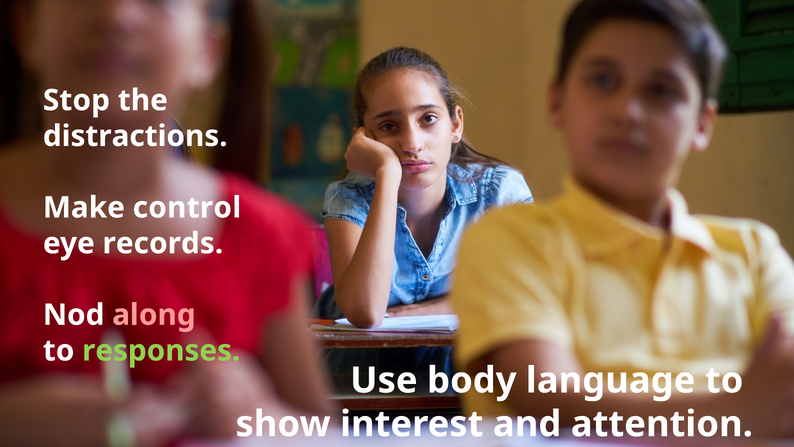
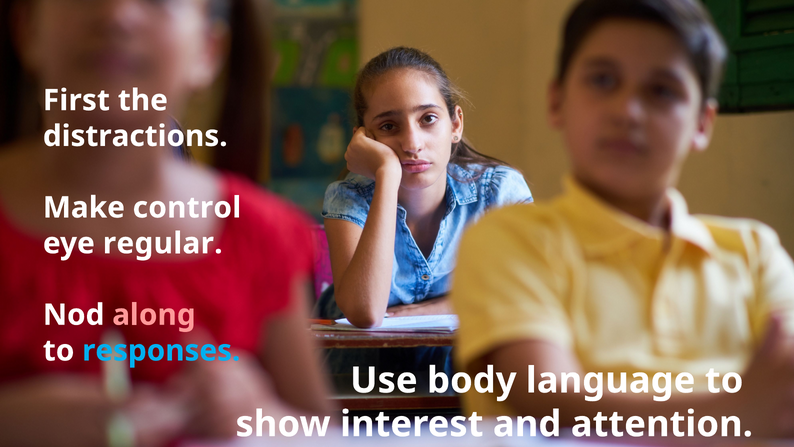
Stop: Stop -> First
records: records -> regular
responses colour: light green -> light blue
